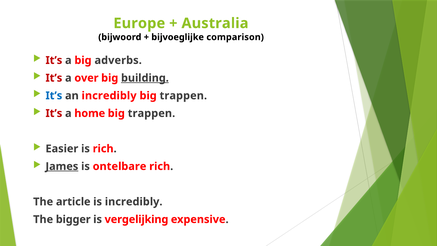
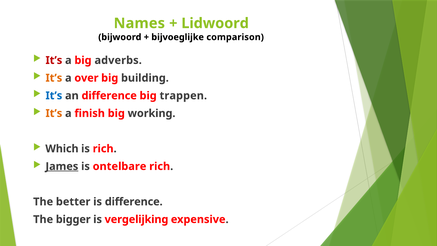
Europe: Europe -> Names
Australia: Australia -> Lidwoord
It’s at (54, 78) colour: red -> orange
building underline: present -> none
an incredibly: incredibly -> difference
It’s at (54, 113) colour: red -> orange
home: home -> finish
trappen at (151, 113): trappen -> working
Easier: Easier -> Which
article: article -> better
is incredibly: incredibly -> difference
